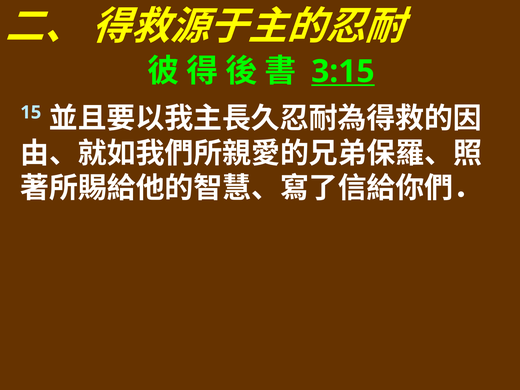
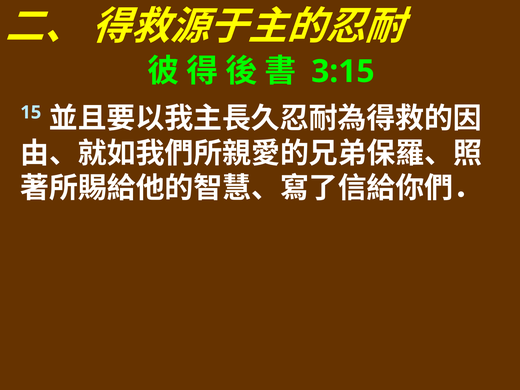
3:15 underline: present -> none
